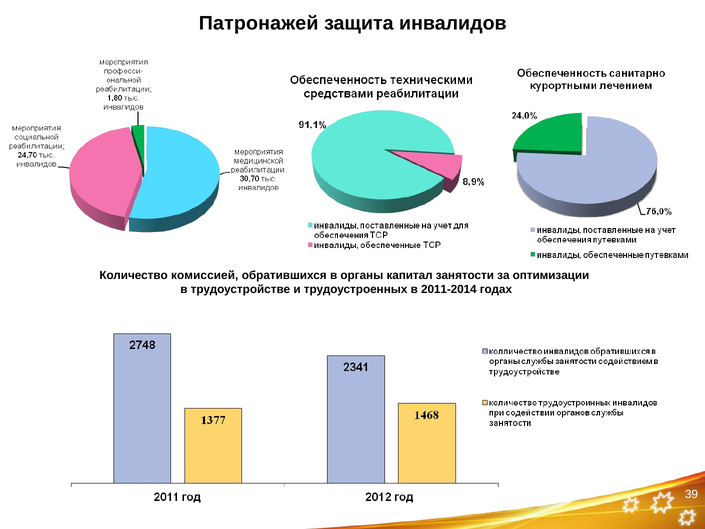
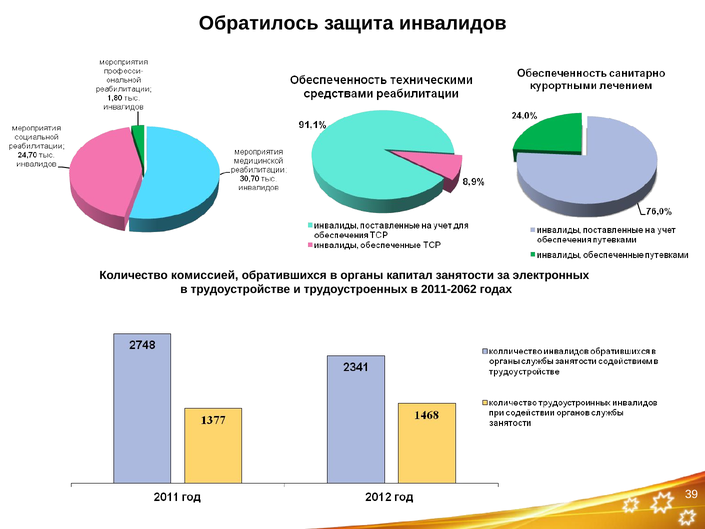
Патронажей: Патронажей -> Обратилось
оптимизации: оптимизации -> электронных
2011-2014: 2011-2014 -> 2011-2062
